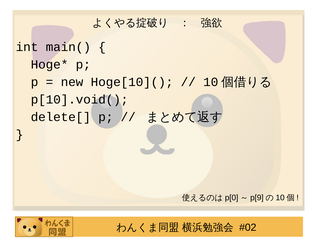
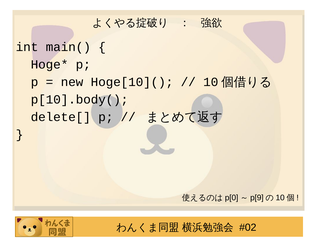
p[10].void(: p[10].void( -> p[10].body(
